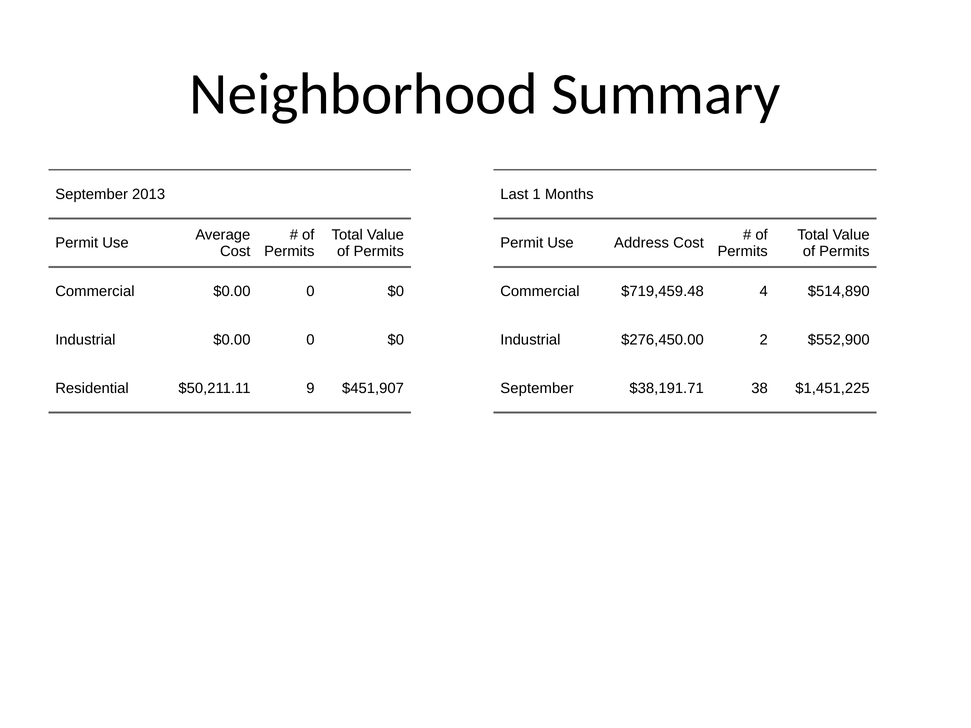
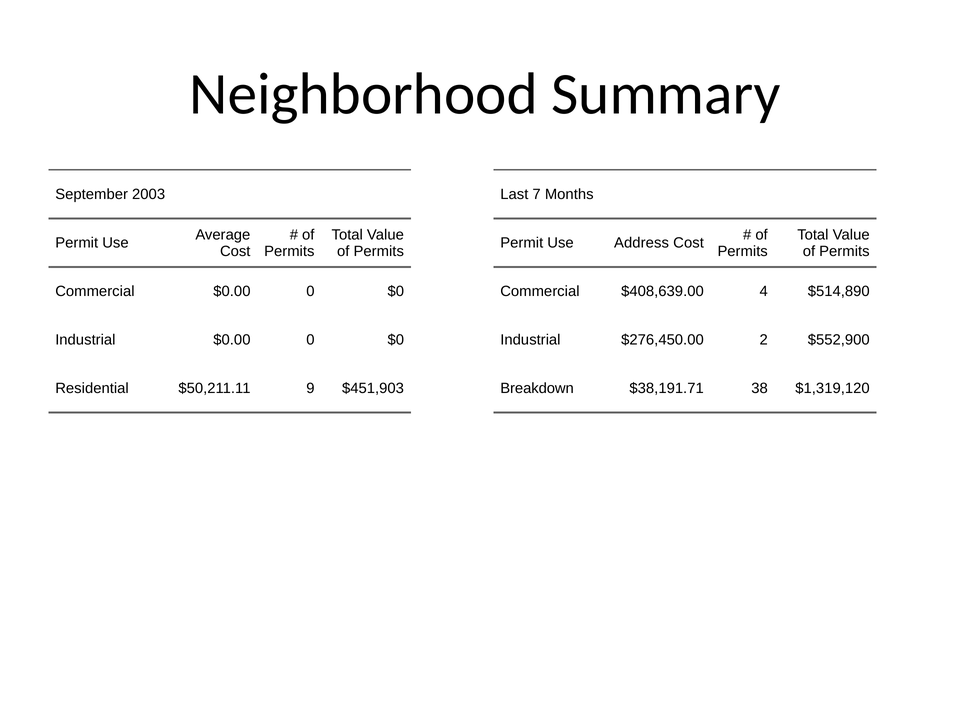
2013: 2013 -> 2003
1: 1 -> 7
$719,459.48: $719,459.48 -> $408,639.00
$451,907: $451,907 -> $451,903
September at (537, 389): September -> Breakdown
$1,451,225: $1,451,225 -> $1,319,120
